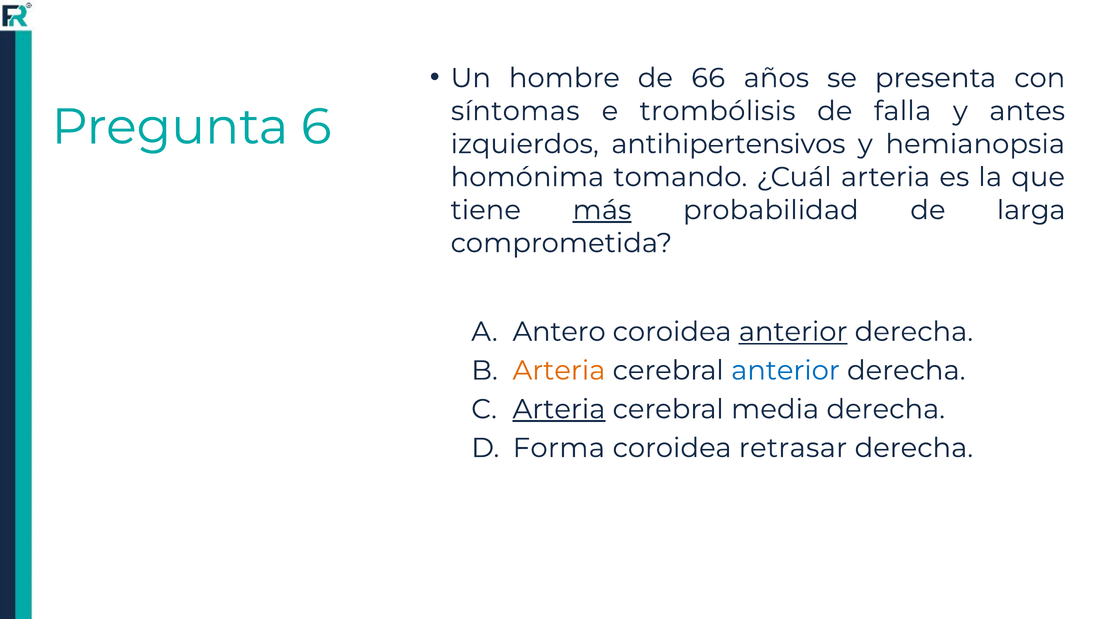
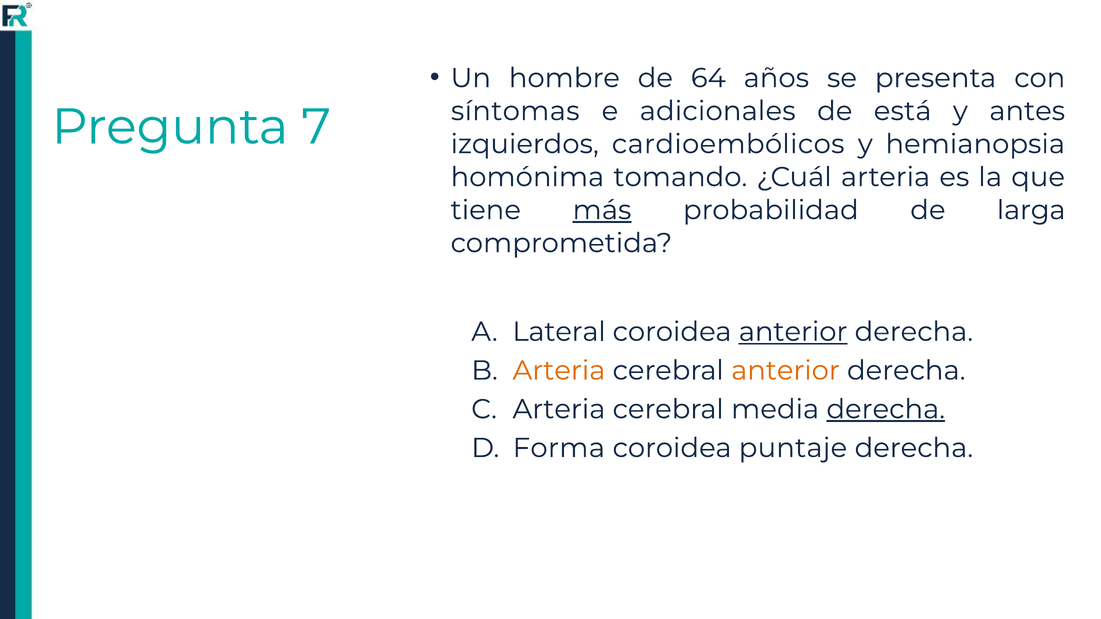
66: 66 -> 64
trombólisis: trombólisis -> adicionales
falla: falla -> está
6: 6 -> 7
antihipertensivos: antihipertensivos -> cardioembólicos
Antero: Antero -> Lateral
anterior at (785, 371) colour: blue -> orange
Arteria at (559, 409) underline: present -> none
derecha at (886, 409) underline: none -> present
retrasar: retrasar -> puntaje
